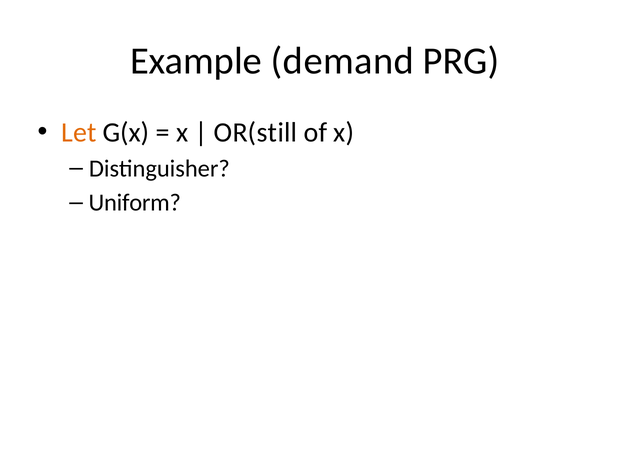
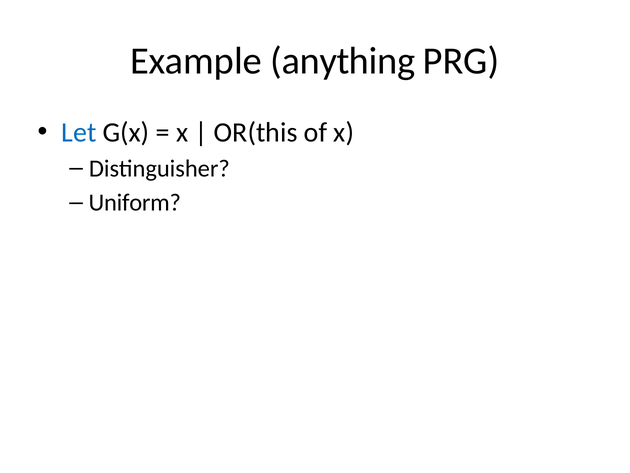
demand: demand -> anything
Let colour: orange -> blue
OR(still: OR(still -> OR(this
